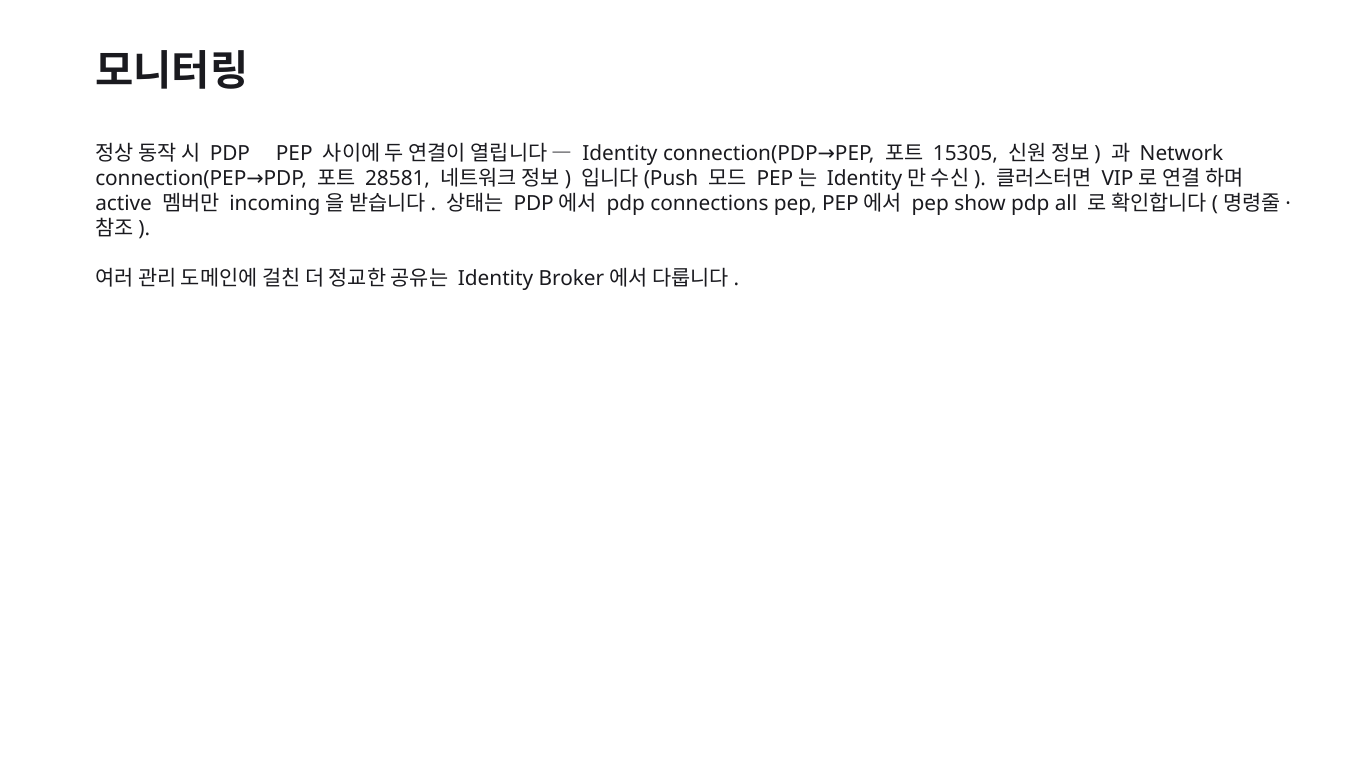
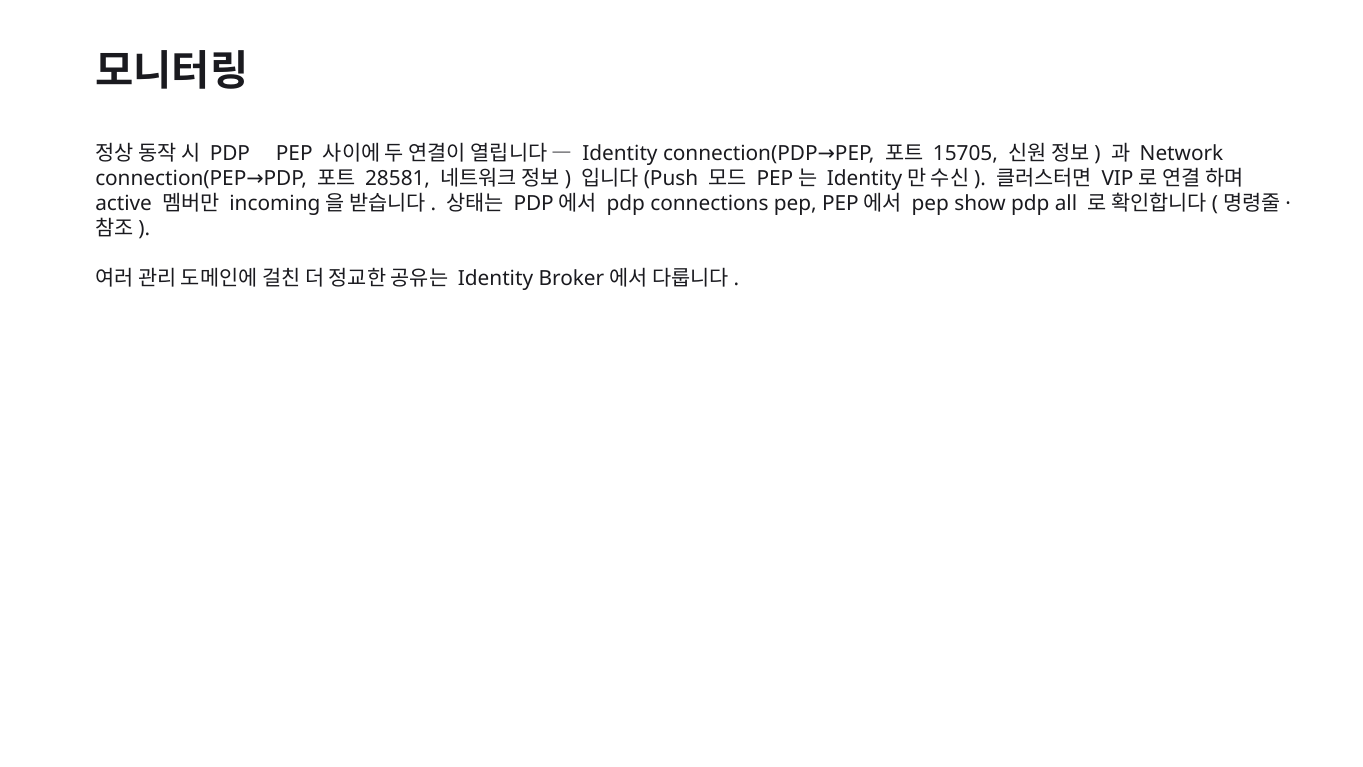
15305: 15305 -> 15705
